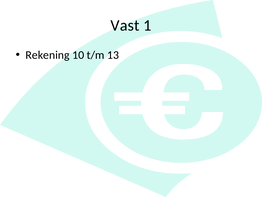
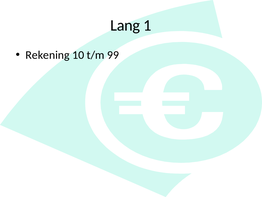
Vast: Vast -> Lang
13: 13 -> 99
